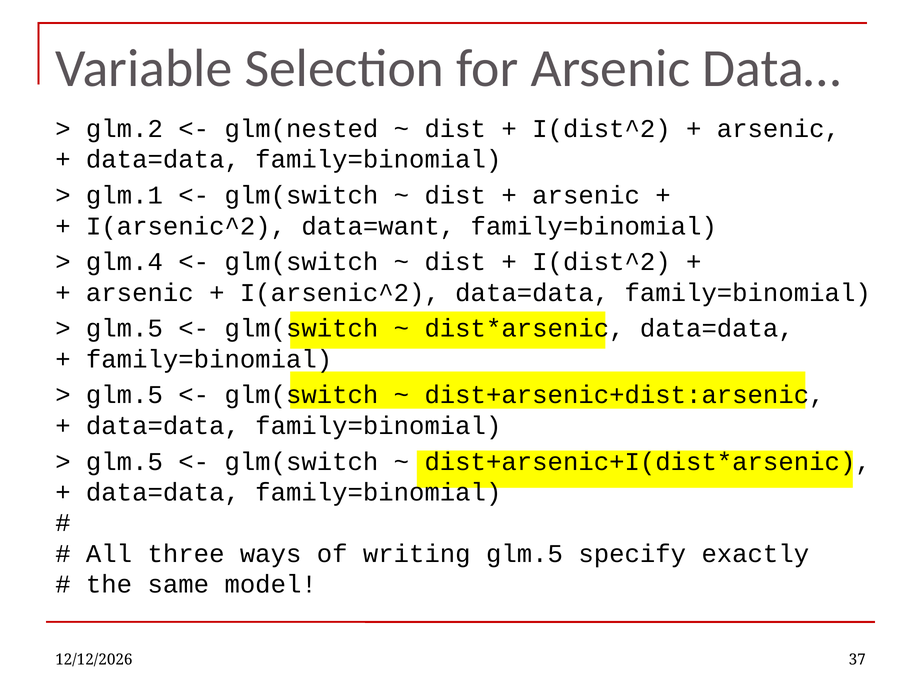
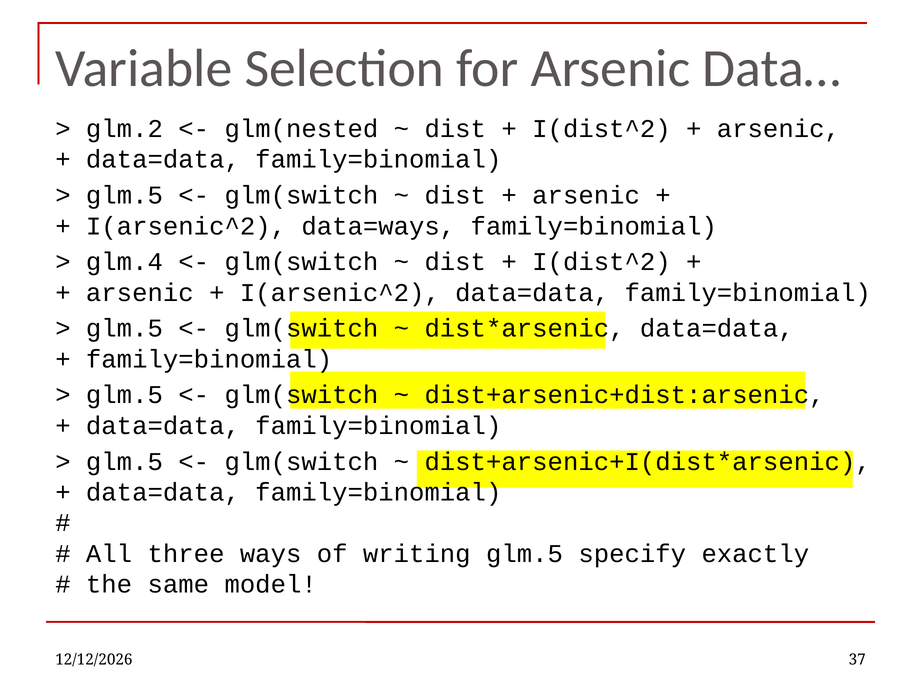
glm.1 at (124, 195): glm.1 -> glm.5
data=want: data=want -> data=ways
